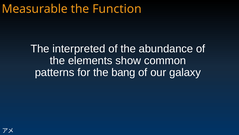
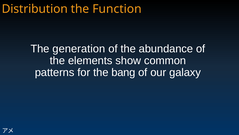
Measurable: Measurable -> Distribution
interpreted: interpreted -> generation
